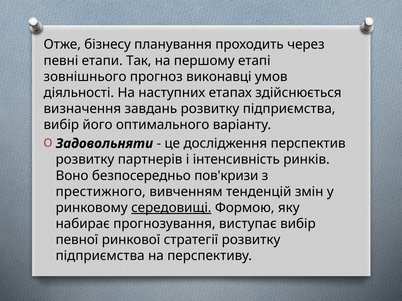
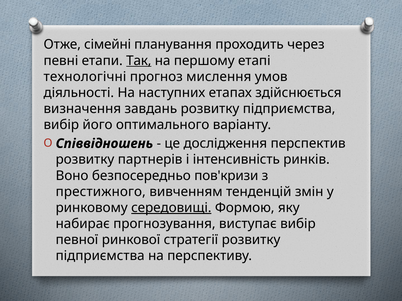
бізнесу: бізнесу -> сімейні
Так underline: none -> present
зовнішнього: зовнішнього -> технологічні
виконавці: виконавці -> мислення
Задовольняти: Задовольняти -> Співвідношень
